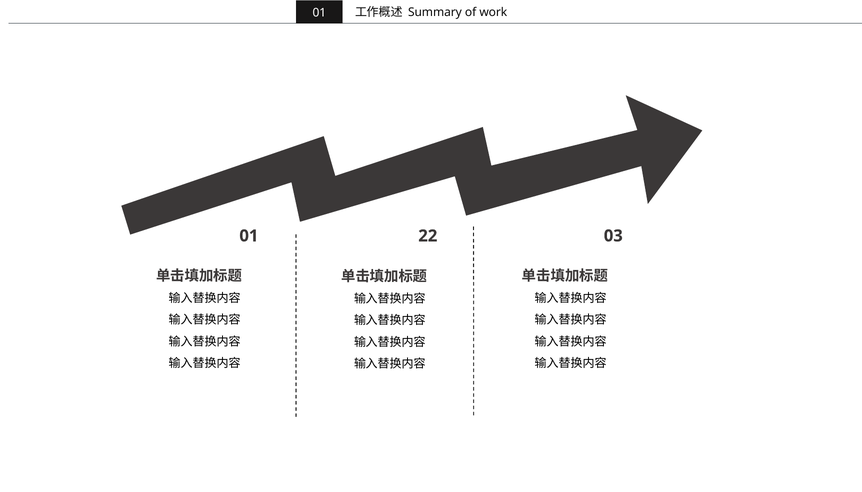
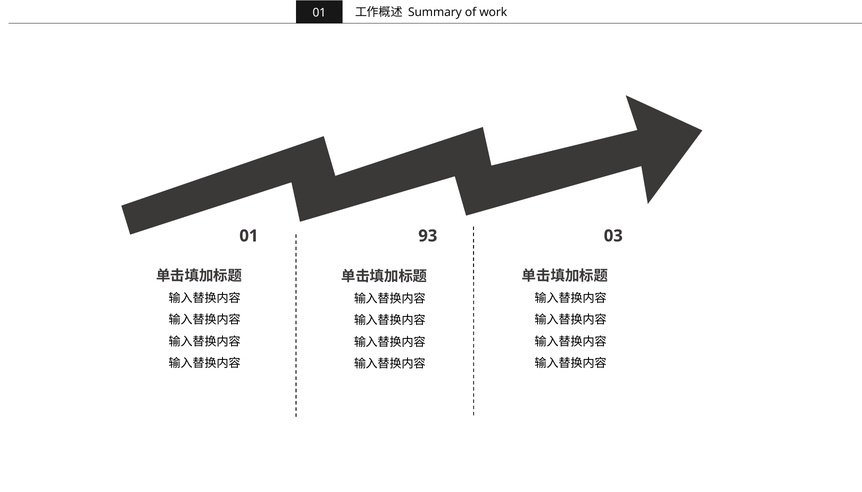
22: 22 -> 93
